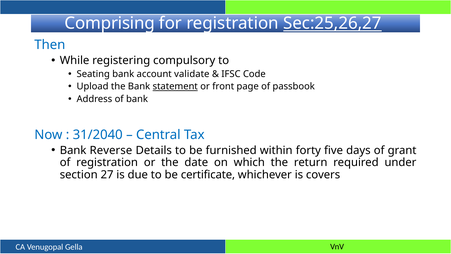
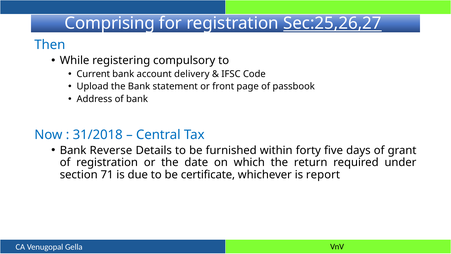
Seating: Seating -> Current
validate: validate -> delivery
statement underline: present -> none
31/2040: 31/2040 -> 31/2018
27: 27 -> 71
covers: covers -> report
